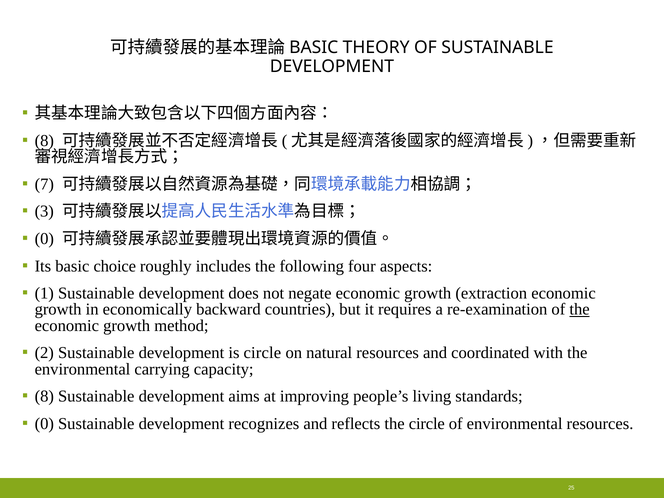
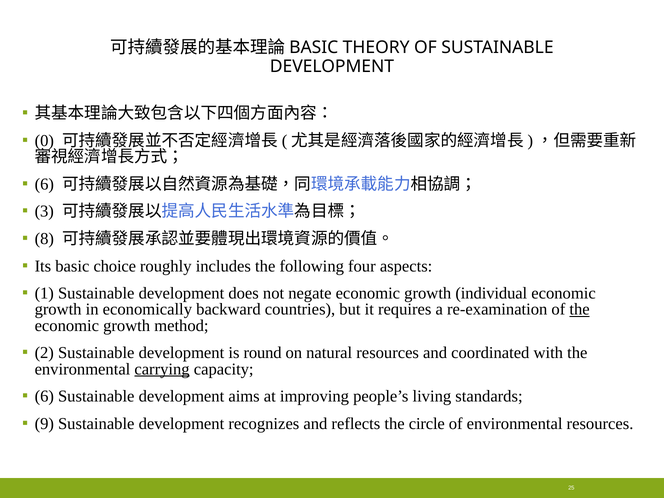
8 at (44, 141): 8 -> 0
7 at (44, 184): 7 -> 6
0 at (44, 239): 0 -> 8
extraction: extraction -> individual
is circle: circle -> round
carrying underline: none -> present
8 at (44, 396): 8 -> 6
0 at (44, 424): 0 -> 9
